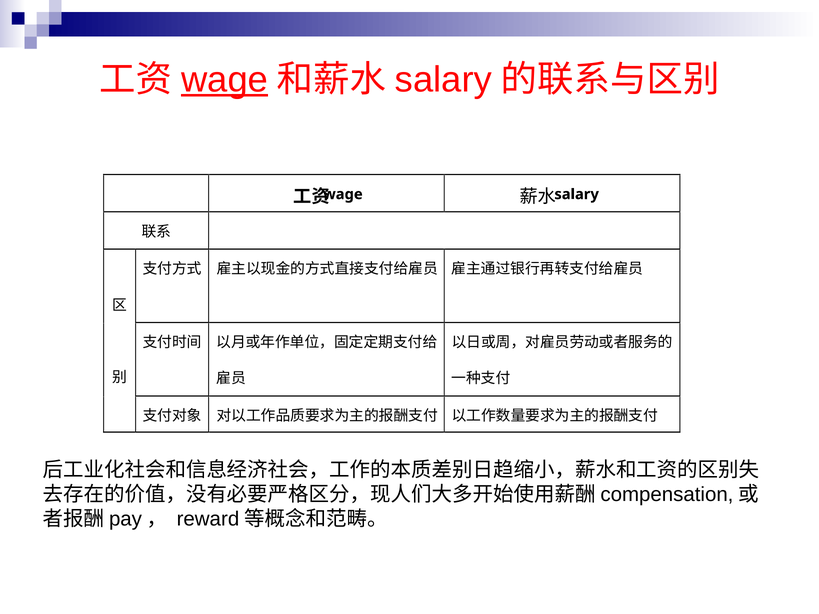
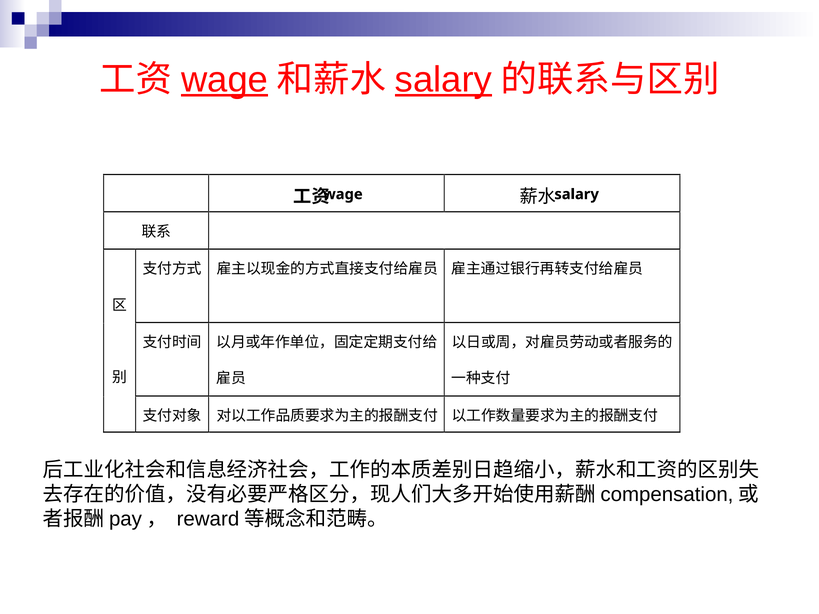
salary at (443, 80) underline: none -> present
